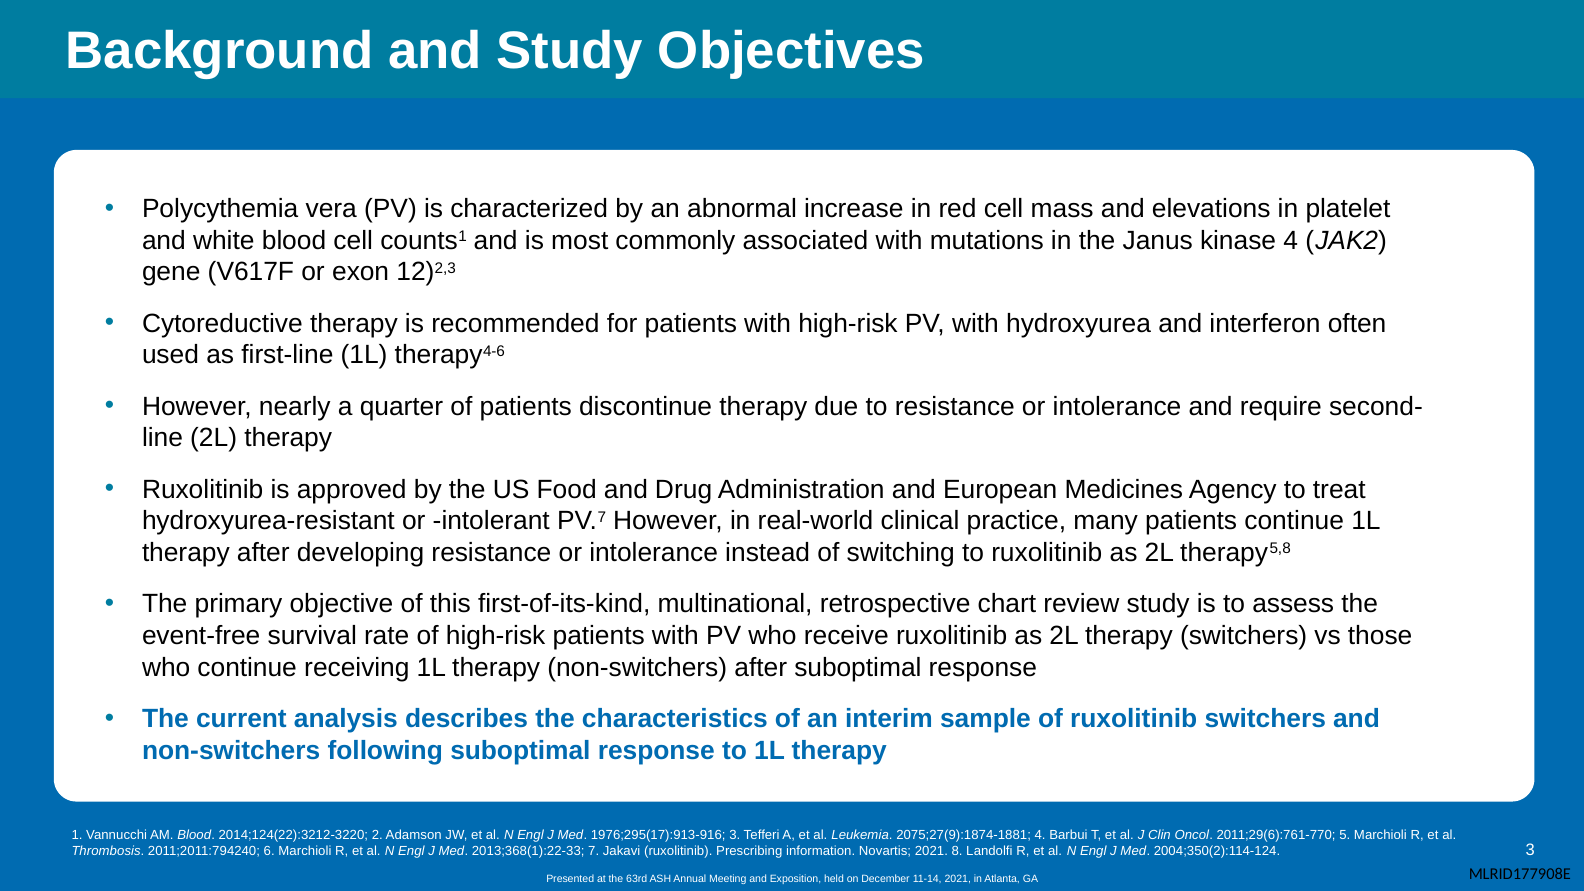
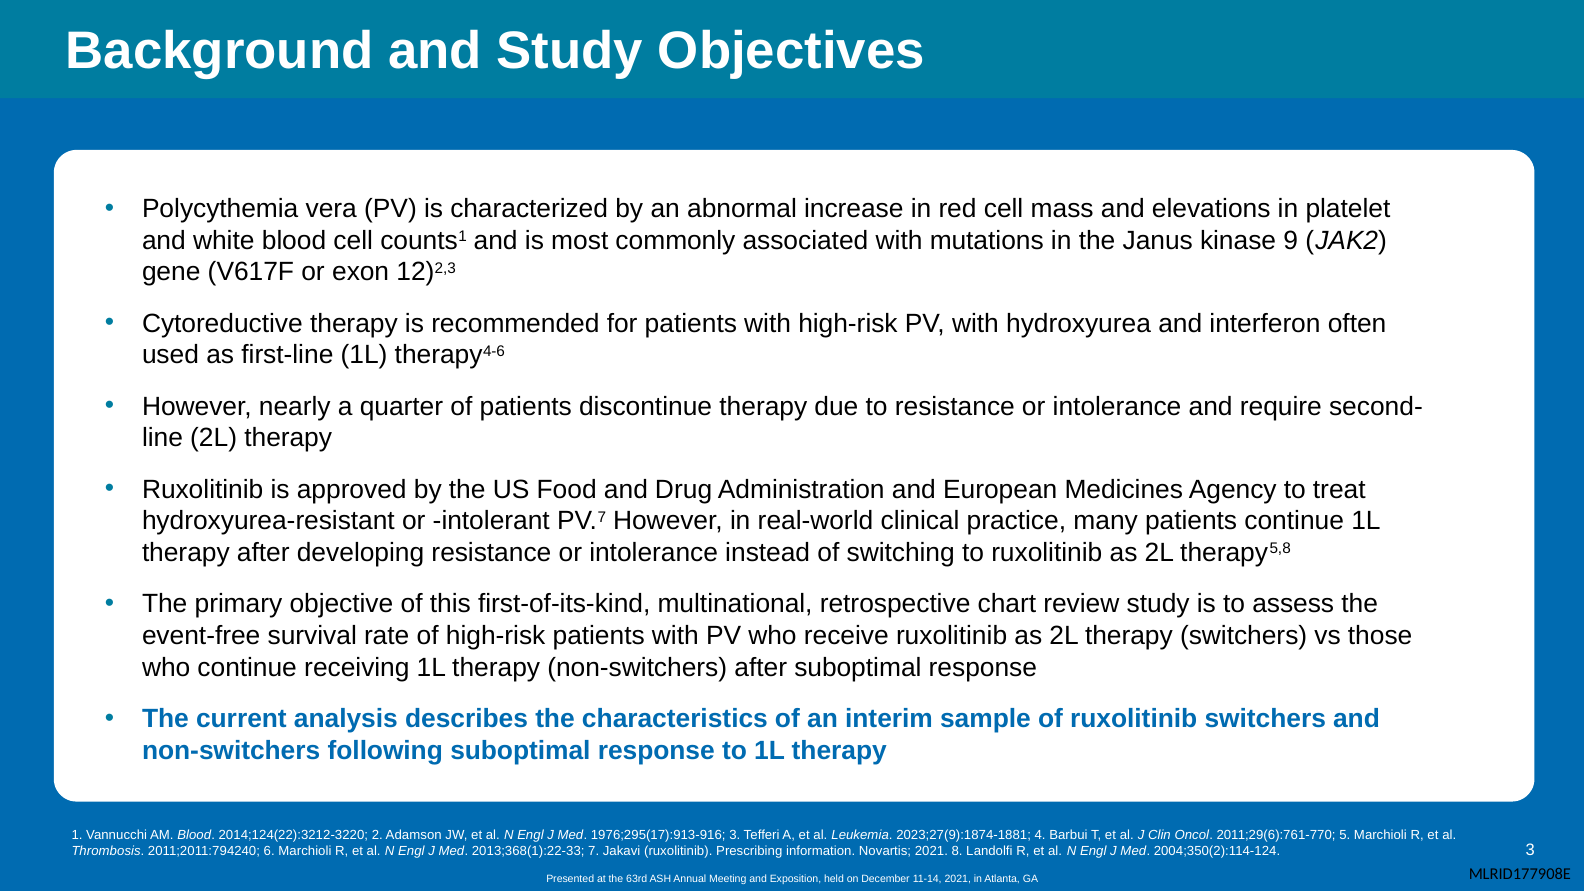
kinase 4: 4 -> 9
2075;27(9):1874-1881: 2075;27(9):1874-1881 -> 2023;27(9):1874-1881
